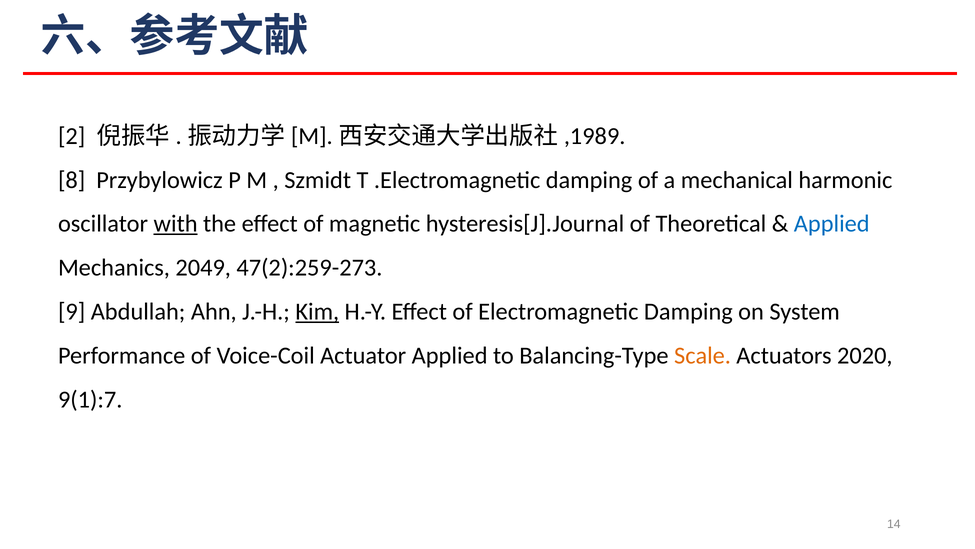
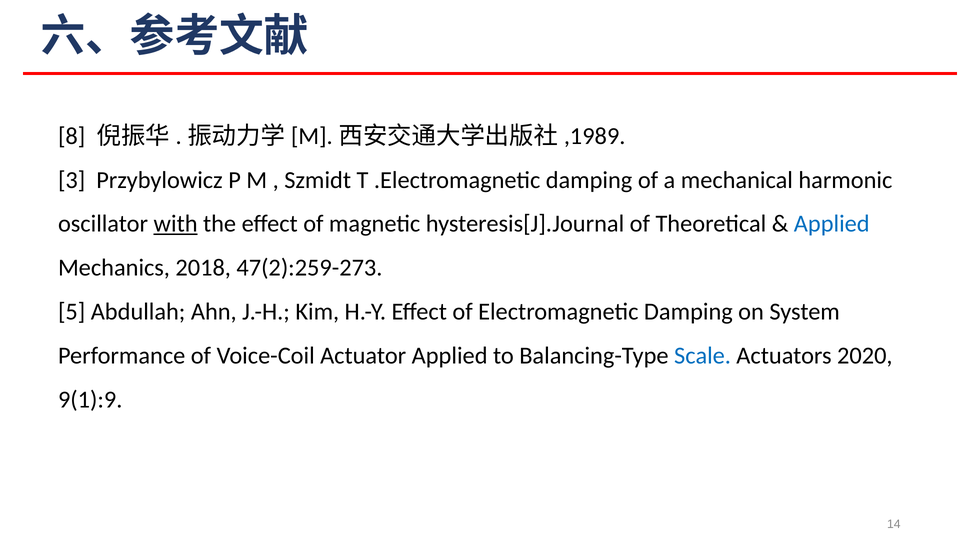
2: 2 -> 8
8: 8 -> 3
2049: 2049 -> 2018
9: 9 -> 5
Kim underline: present -> none
Scale colour: orange -> blue
9(1):7: 9(1):7 -> 9(1):9
